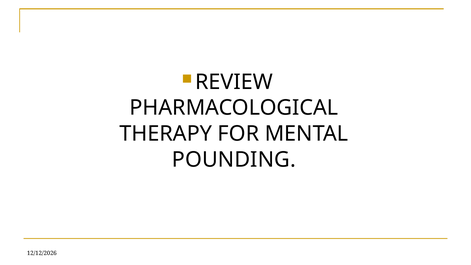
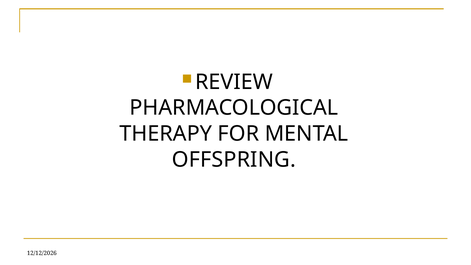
POUNDING: POUNDING -> OFFSPRING
